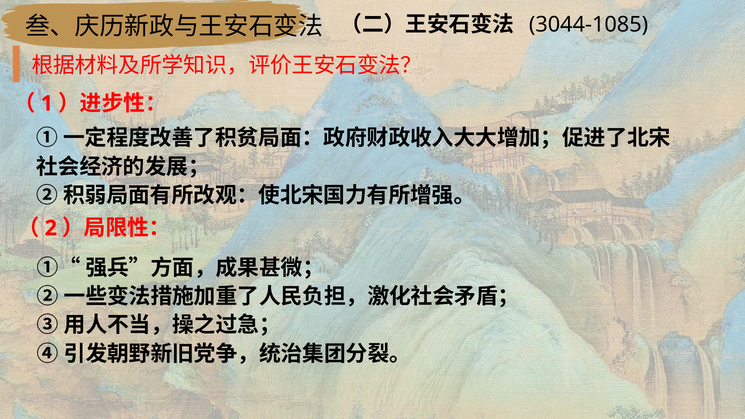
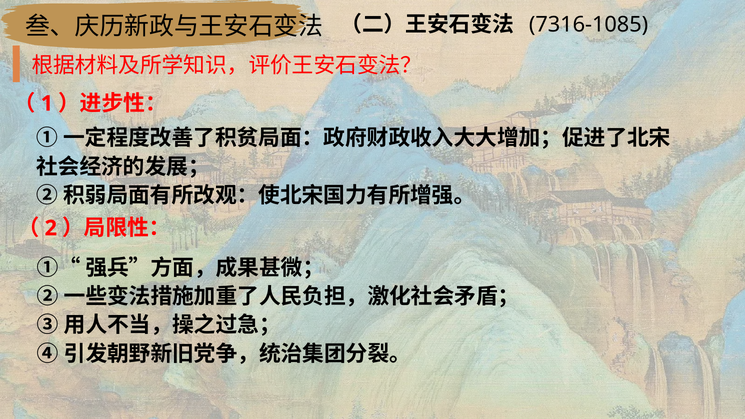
3044-1085: 3044-1085 -> 7316-1085
